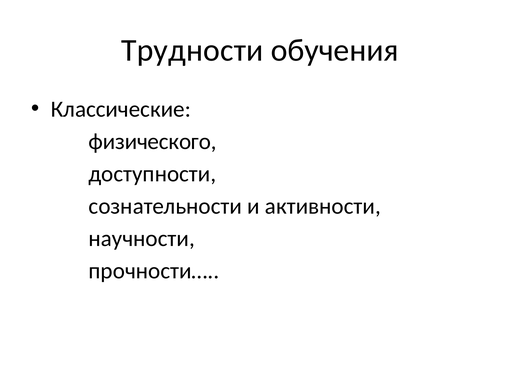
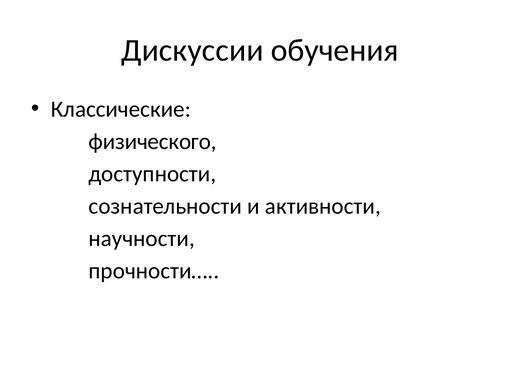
Трудности: Трудности -> Дискуссии
